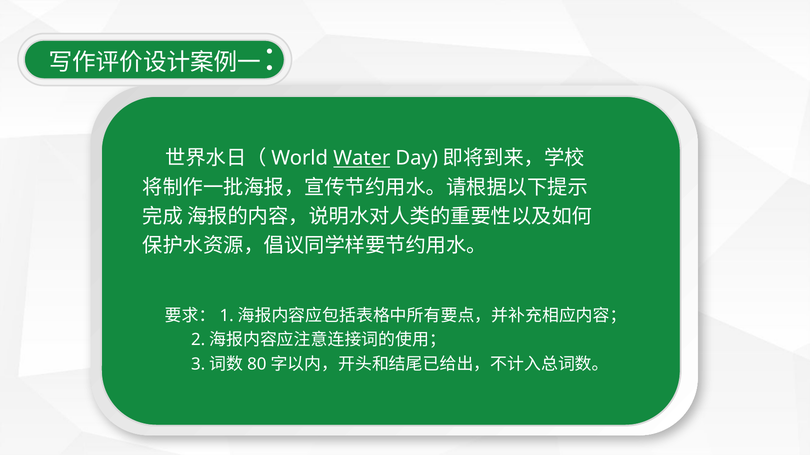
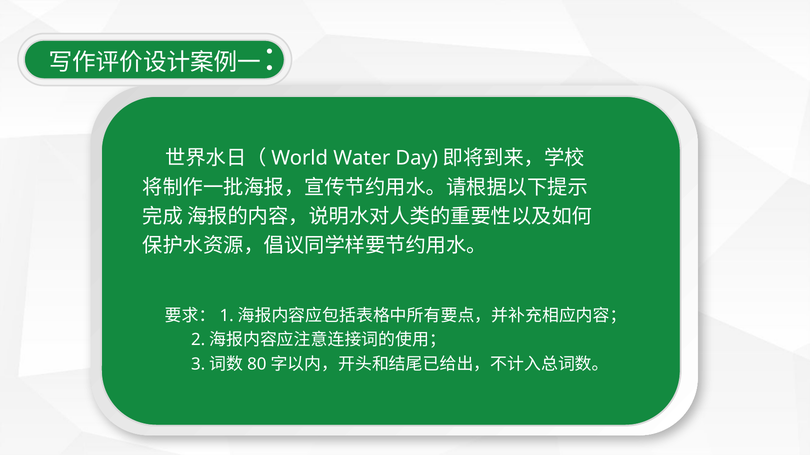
Water underline: present -> none
